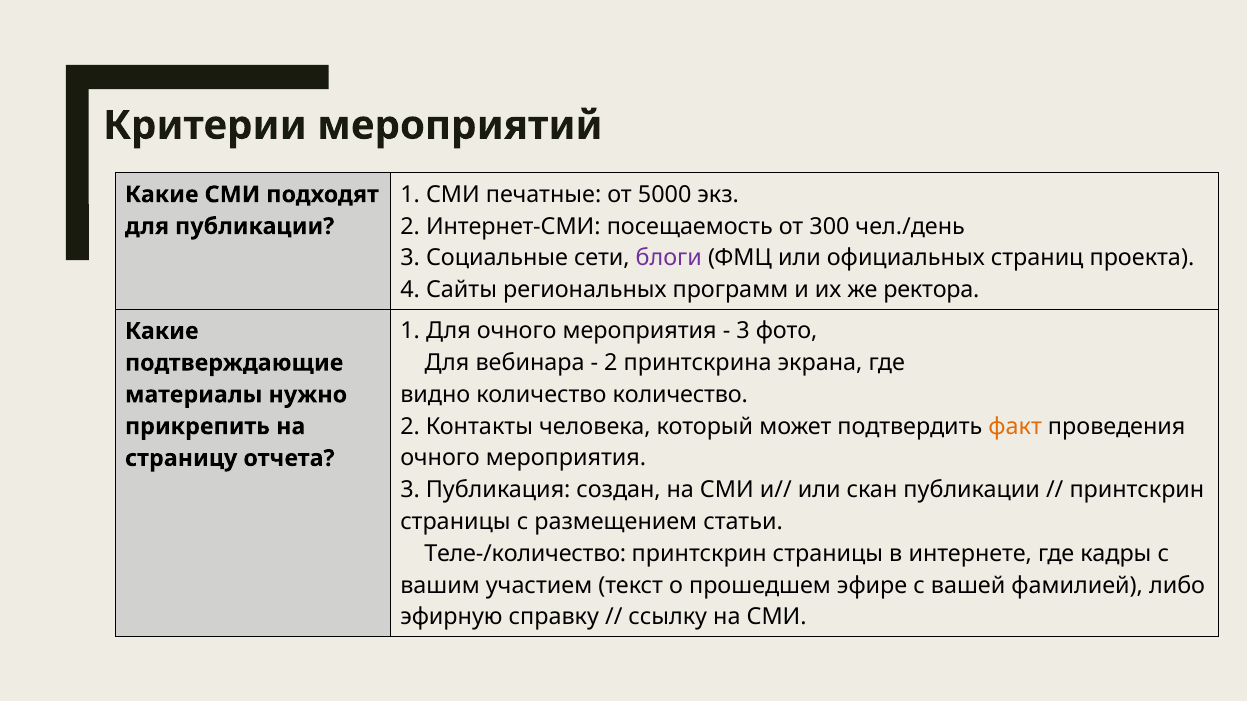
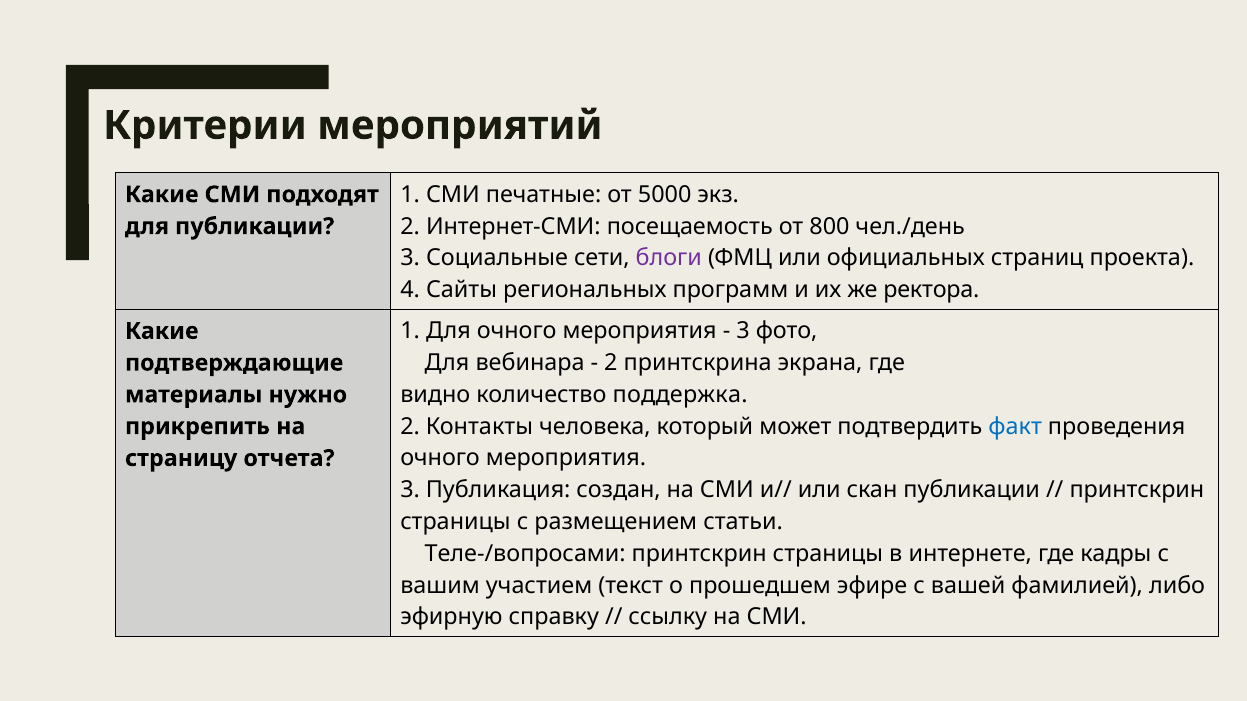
300: 300 -> 800
количество количество: количество -> поддержка
факт colour: orange -> blue
Теле-/количество: Теле-/количество -> Теле-/вопросами
